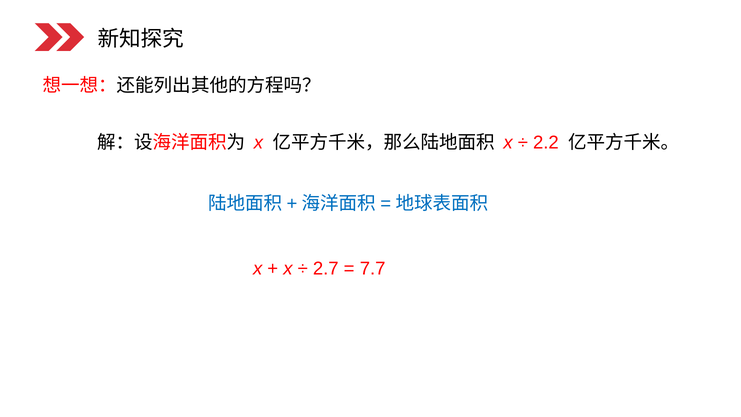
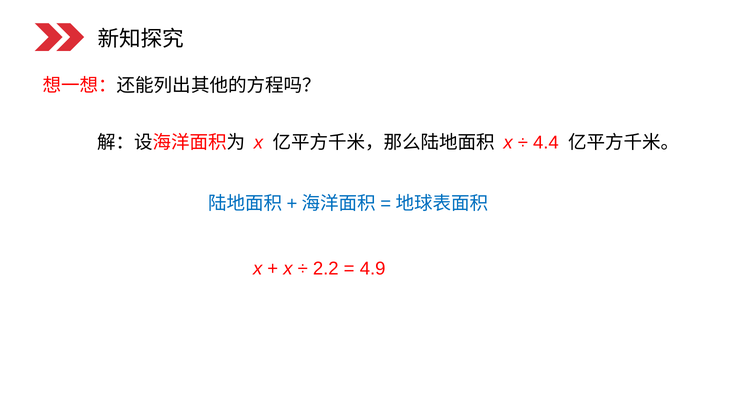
2.2: 2.2 -> 4.4
2.7: 2.7 -> 2.2
7.7: 7.7 -> 4.9
